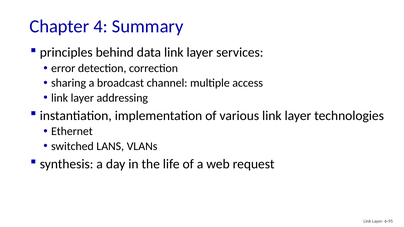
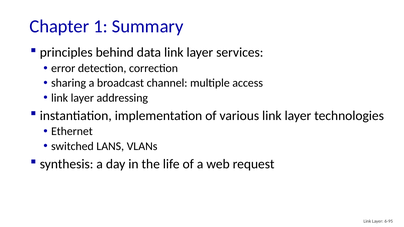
4: 4 -> 1
